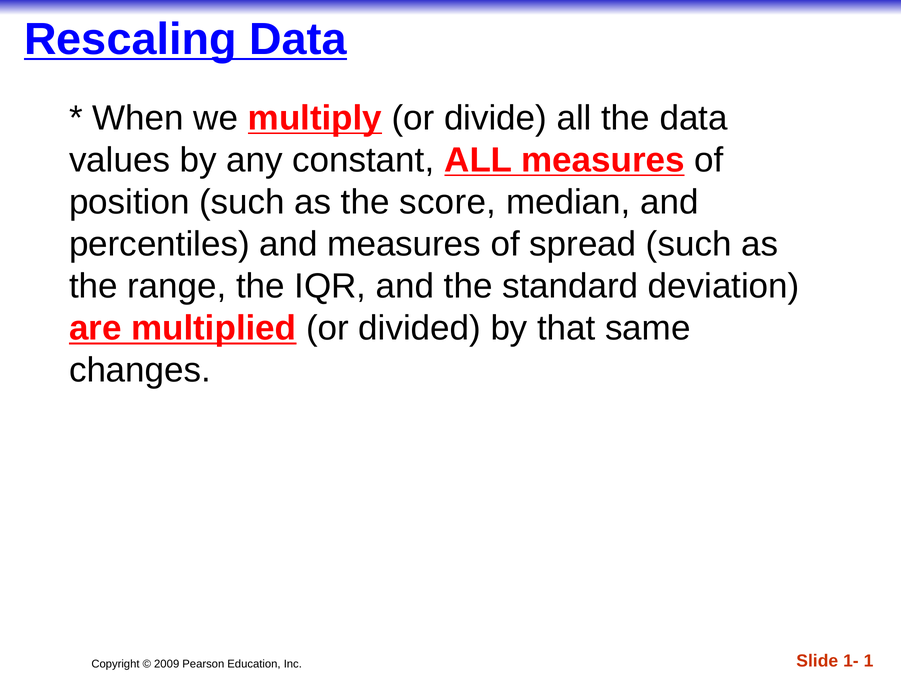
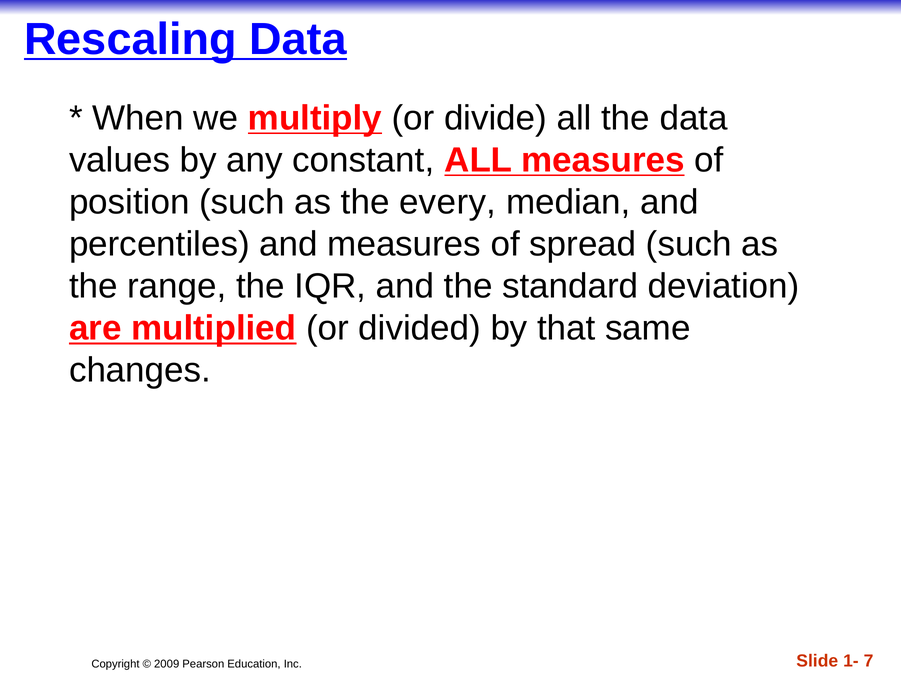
score: score -> every
1: 1 -> 7
